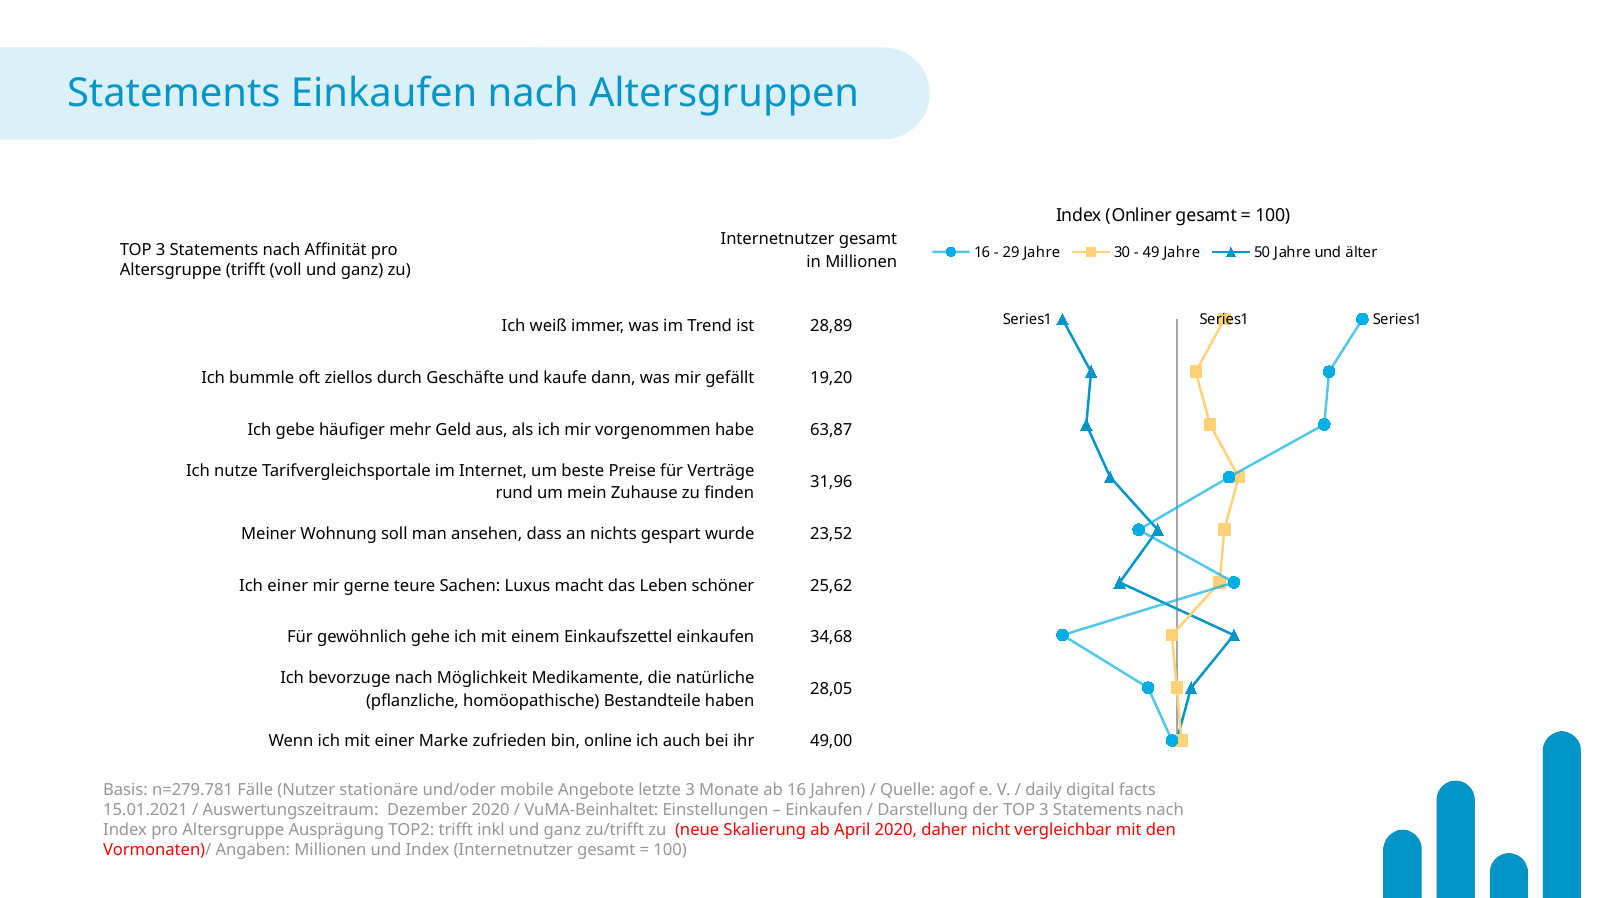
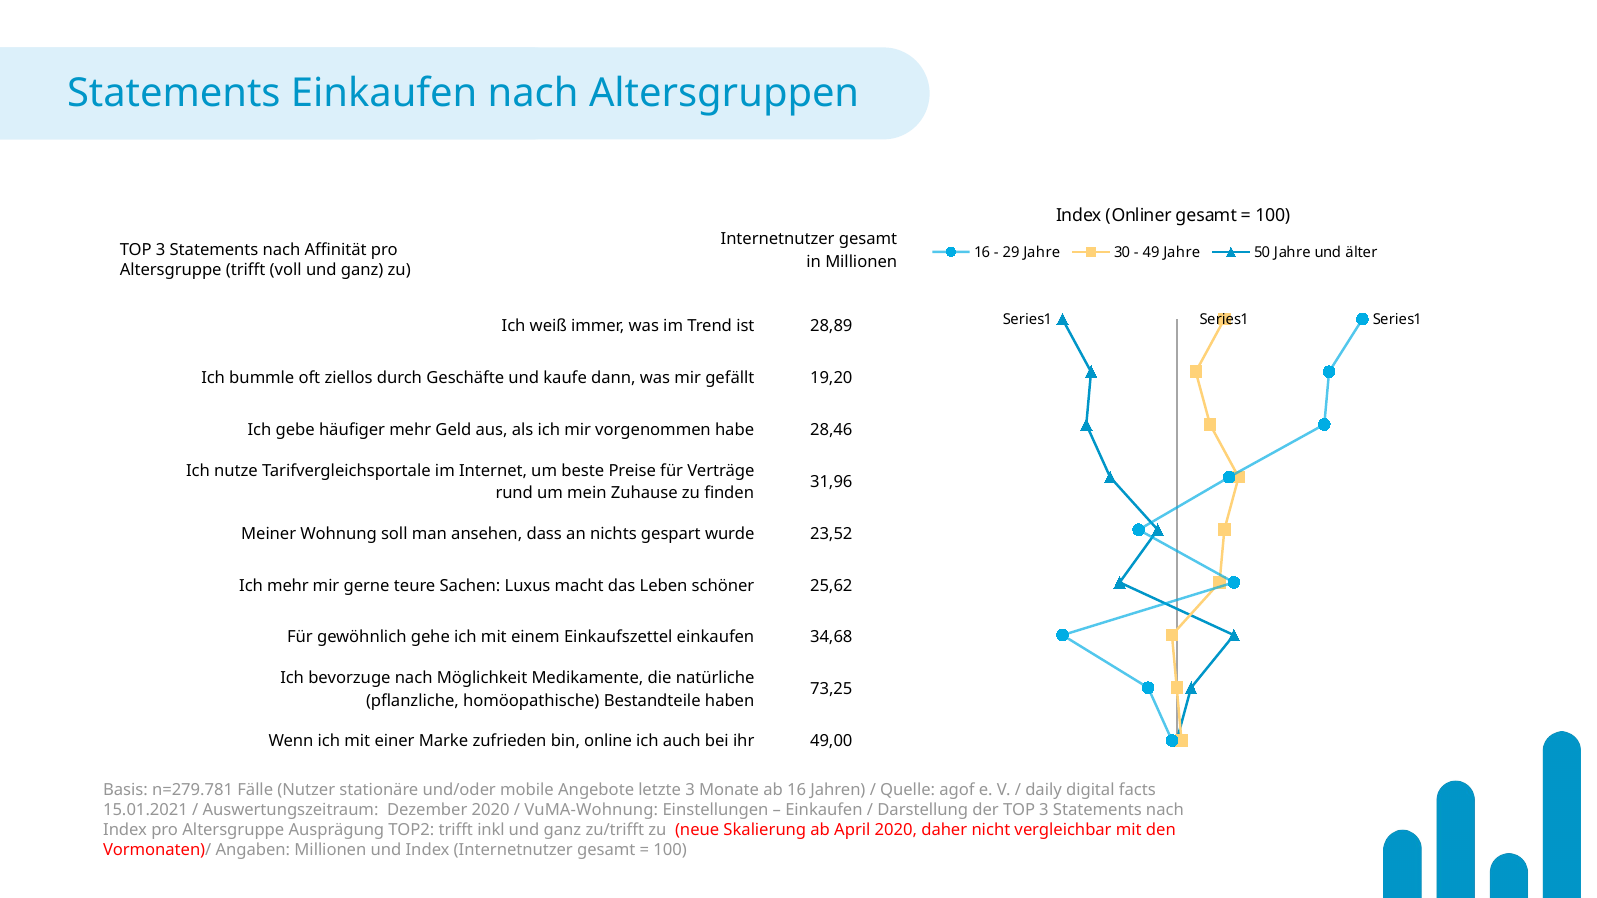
63,87: 63,87 -> 28,46
Ich einer: einer -> mehr
28,05: 28,05 -> 73,25
VuMA-Beinhaltet: VuMA-Beinhaltet -> VuMA-Wohnung
